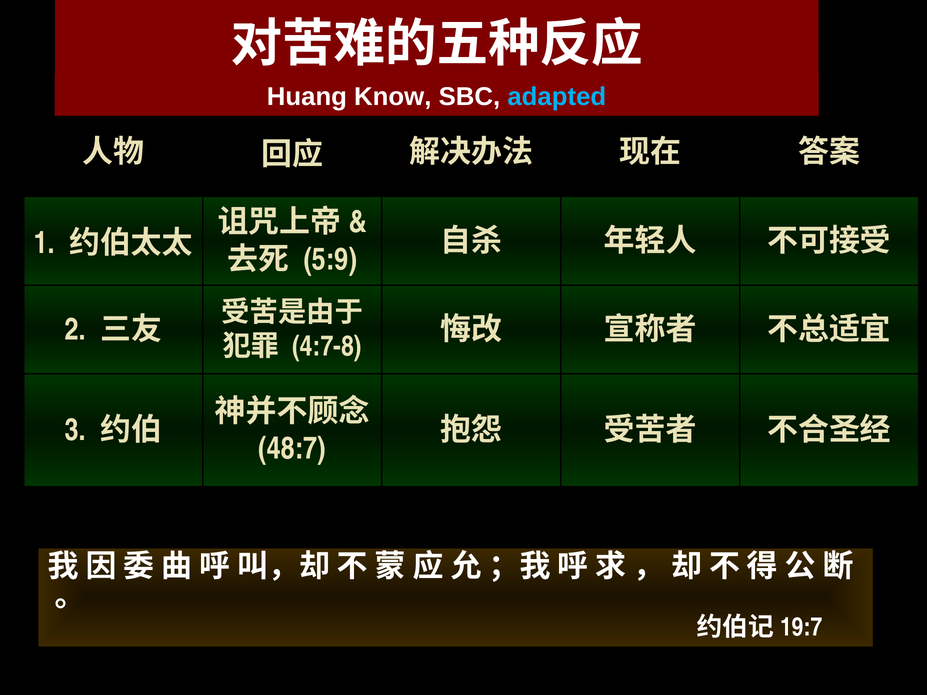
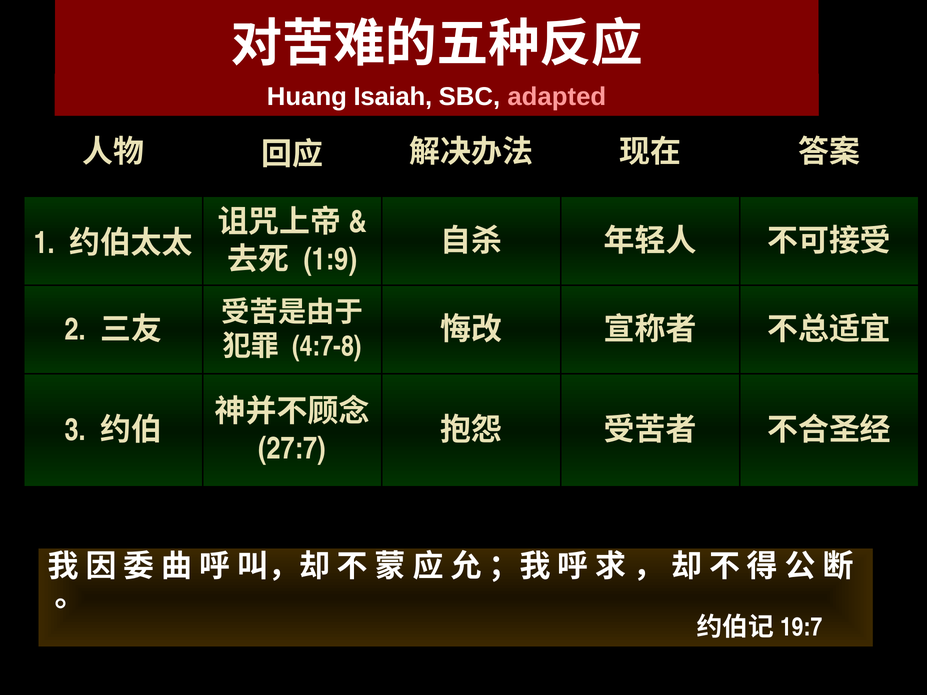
Know: Know -> Isaiah
adapted colour: light blue -> pink
5:9: 5:9 -> 1:9
48:7: 48:7 -> 27:7
